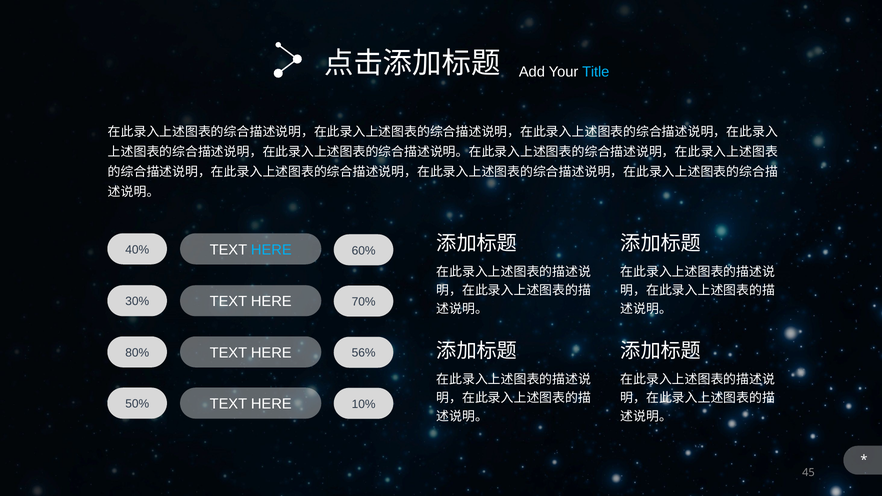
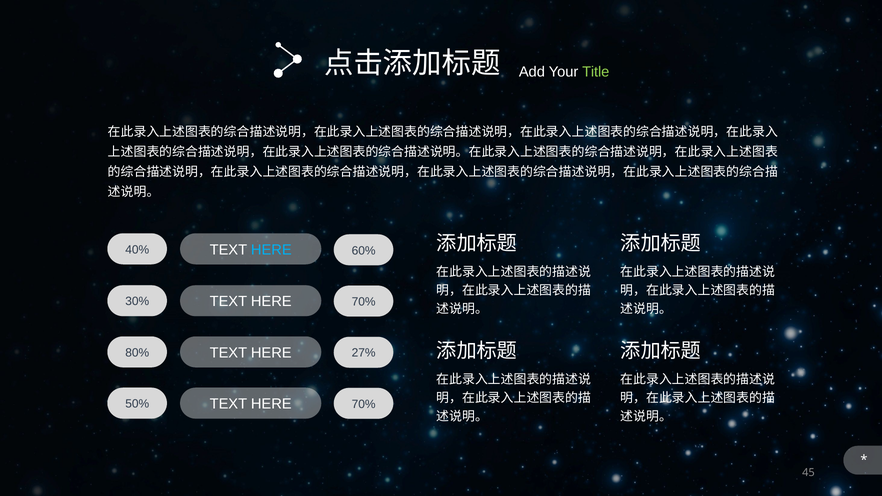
Title colour: light blue -> light green
56%: 56% -> 27%
10% at (364, 404): 10% -> 70%
